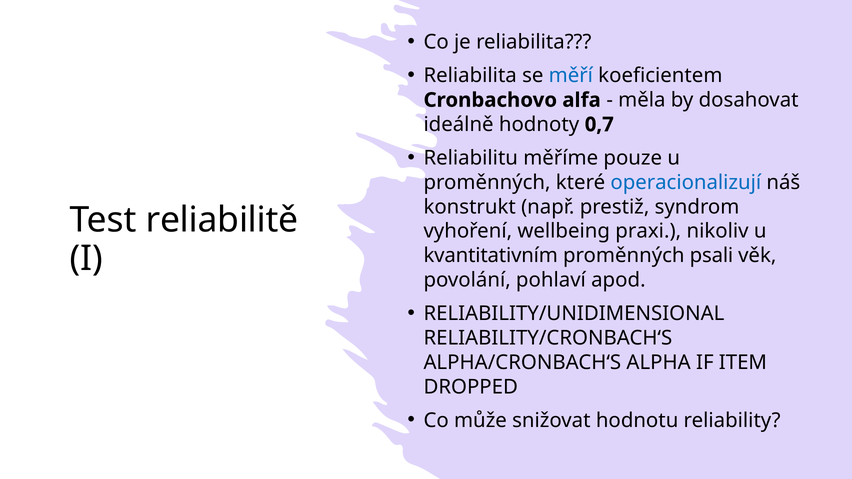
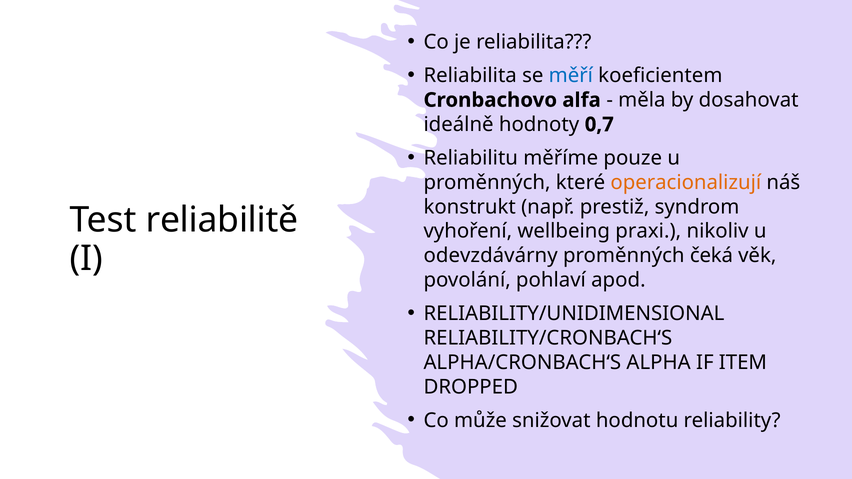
operacionalizují colour: blue -> orange
kvantitativním: kvantitativním -> odevzdávárny
psali: psali -> čeká
